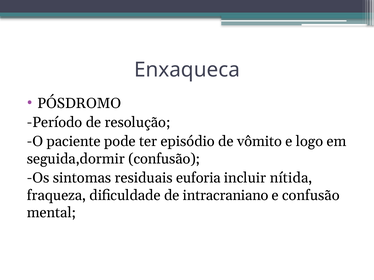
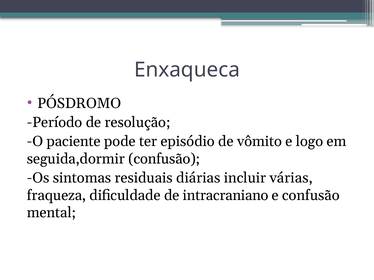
euforia: euforia -> diárias
nítida: nítida -> várias
